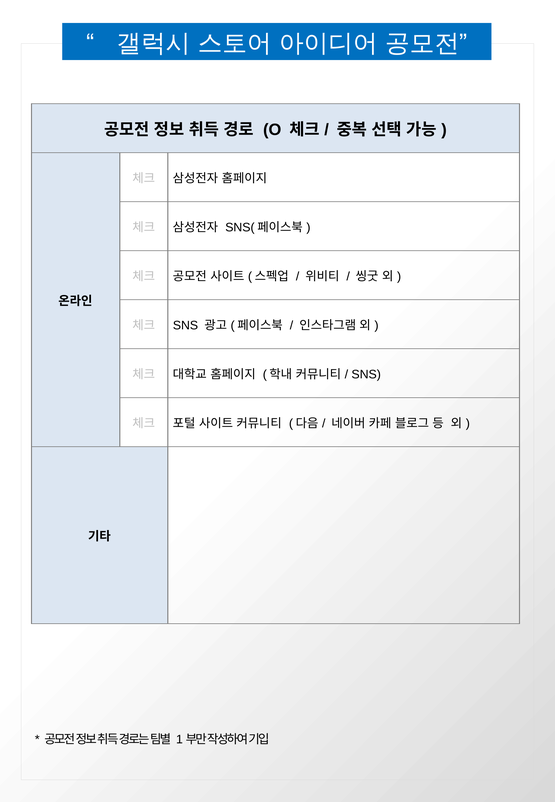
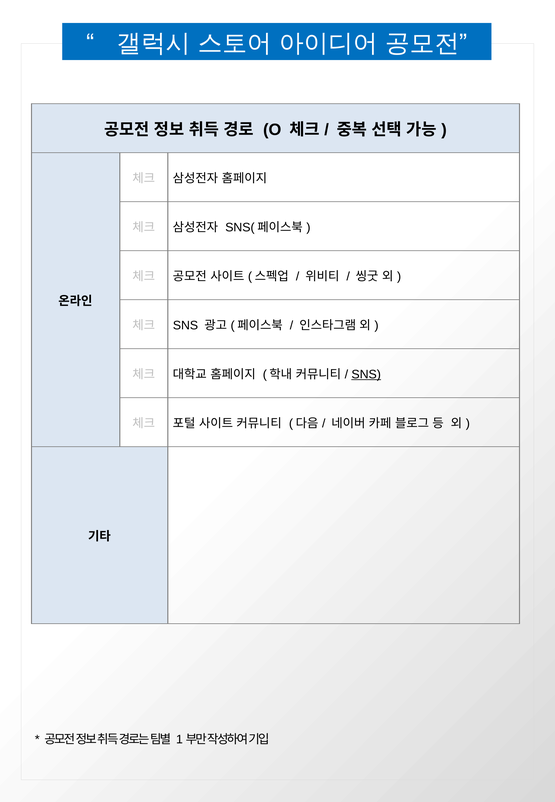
SNS at (366, 374) underline: none -> present
